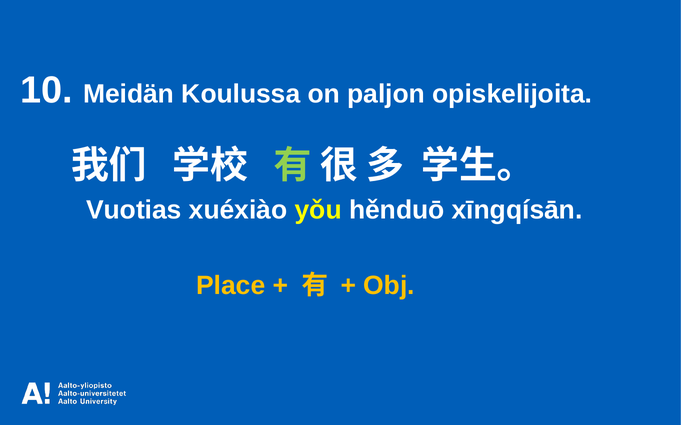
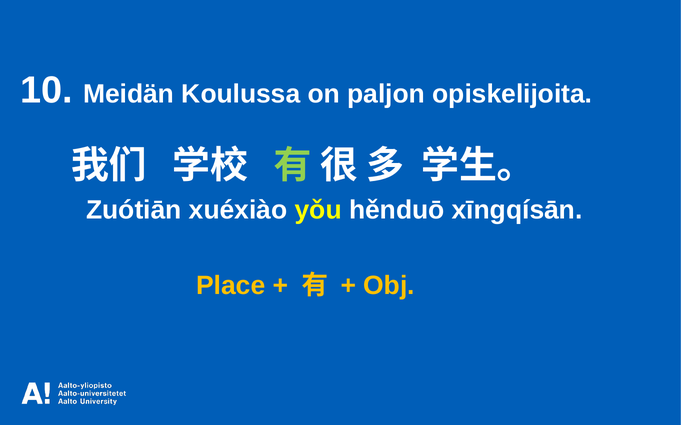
Vuotias: Vuotias -> Zuótiān
